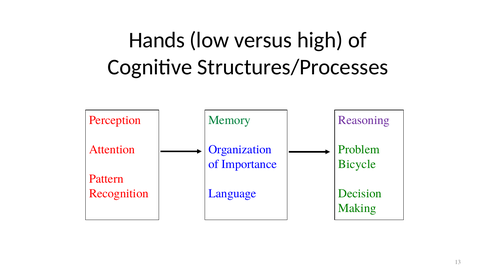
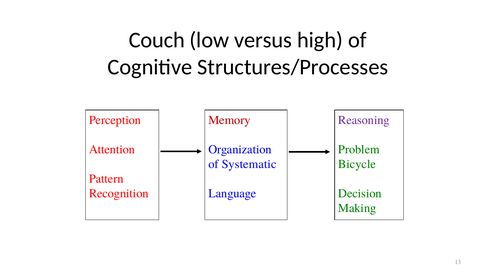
Hands: Hands -> Couch
Memory colour: green -> red
Importance: Importance -> Systematic
